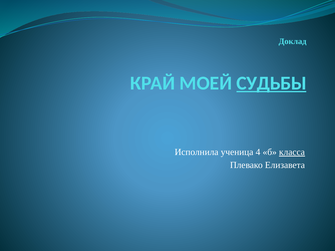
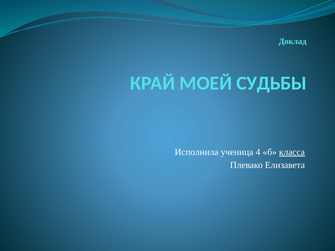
СУДЬБЫ underline: present -> none
